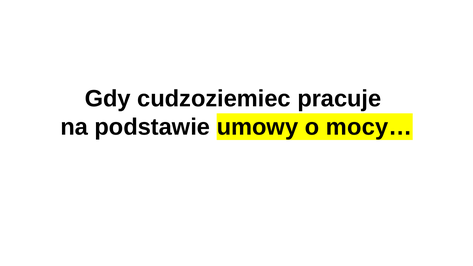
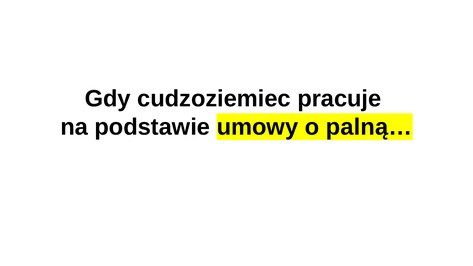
mocy…: mocy… -> palną…
